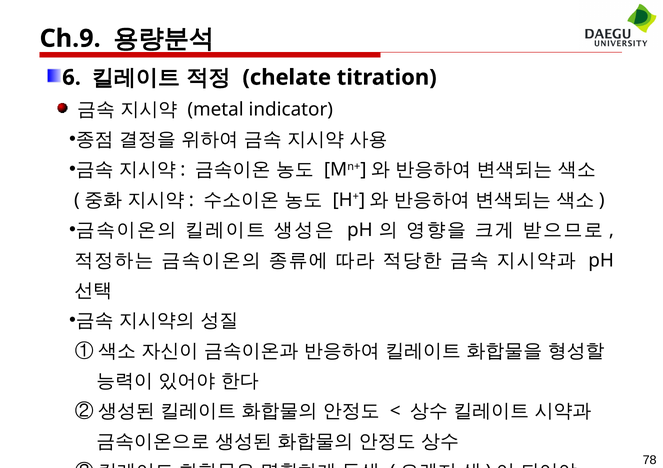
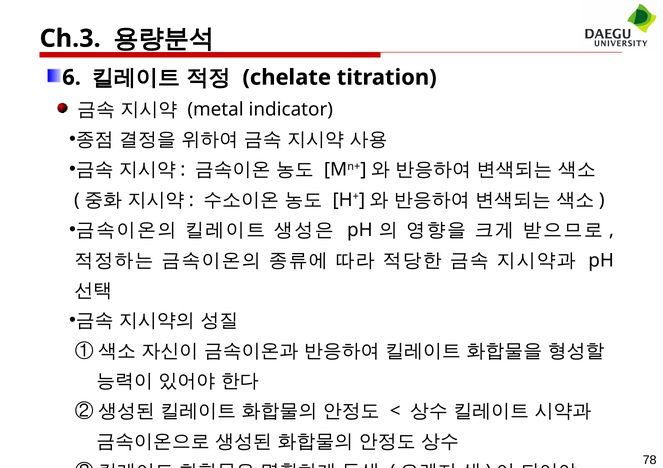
Ch.9: Ch.9 -> Ch.3
